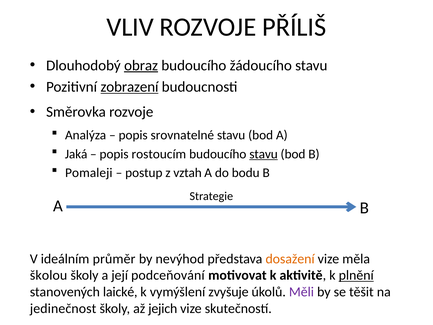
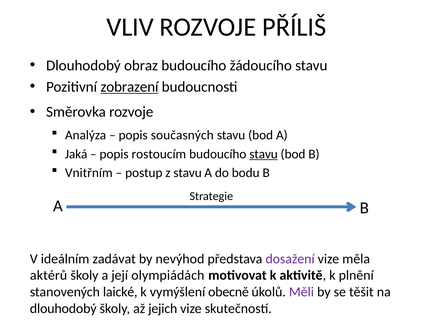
obraz underline: present -> none
srovnatelné: srovnatelné -> současných
Pomaleji: Pomaleji -> Vnitřním
z vztah: vztah -> stavu
průměr: průměr -> zadávat
dosažení colour: orange -> purple
školou: školou -> aktérů
podceňování: podceňování -> olympiádách
plnění underline: present -> none
zvyšuje: zvyšuje -> obecně
jedinečnost at (63, 308): jedinečnost -> dlouhodobý
